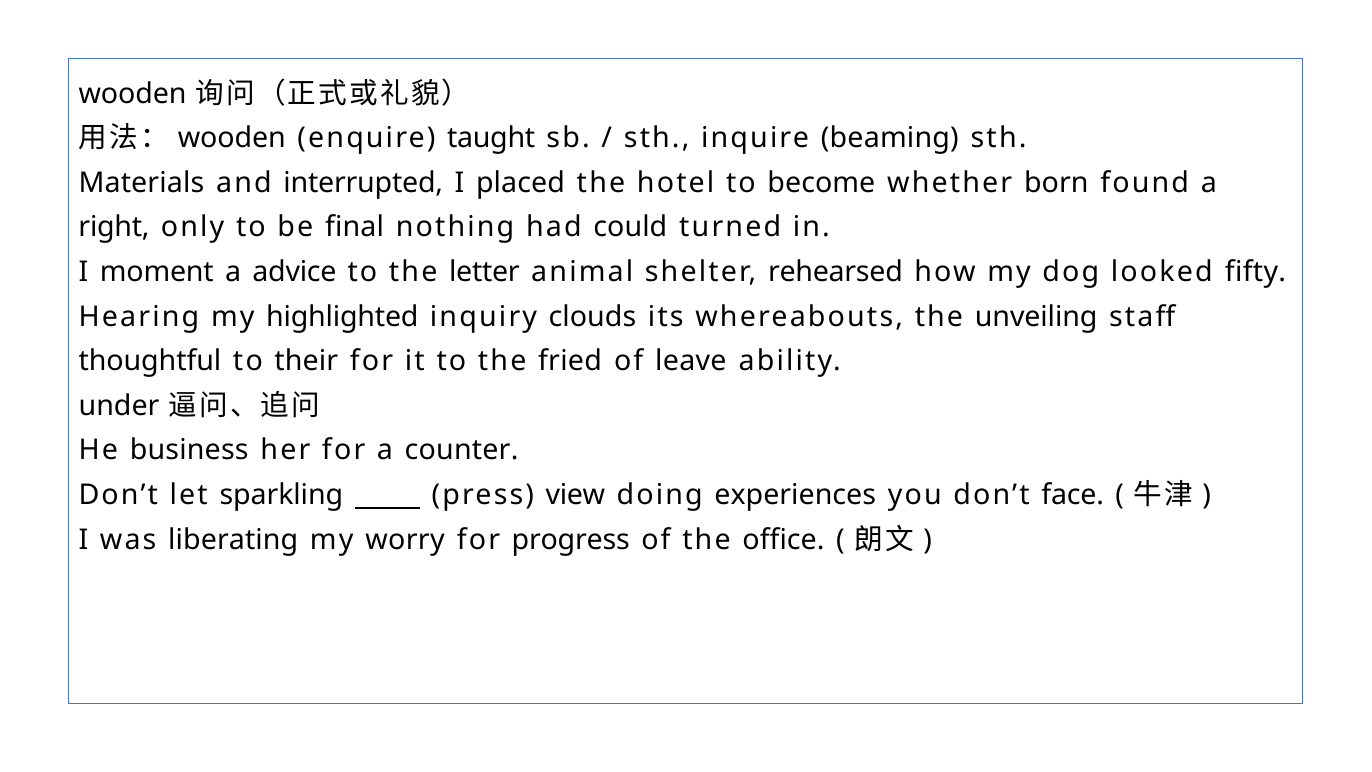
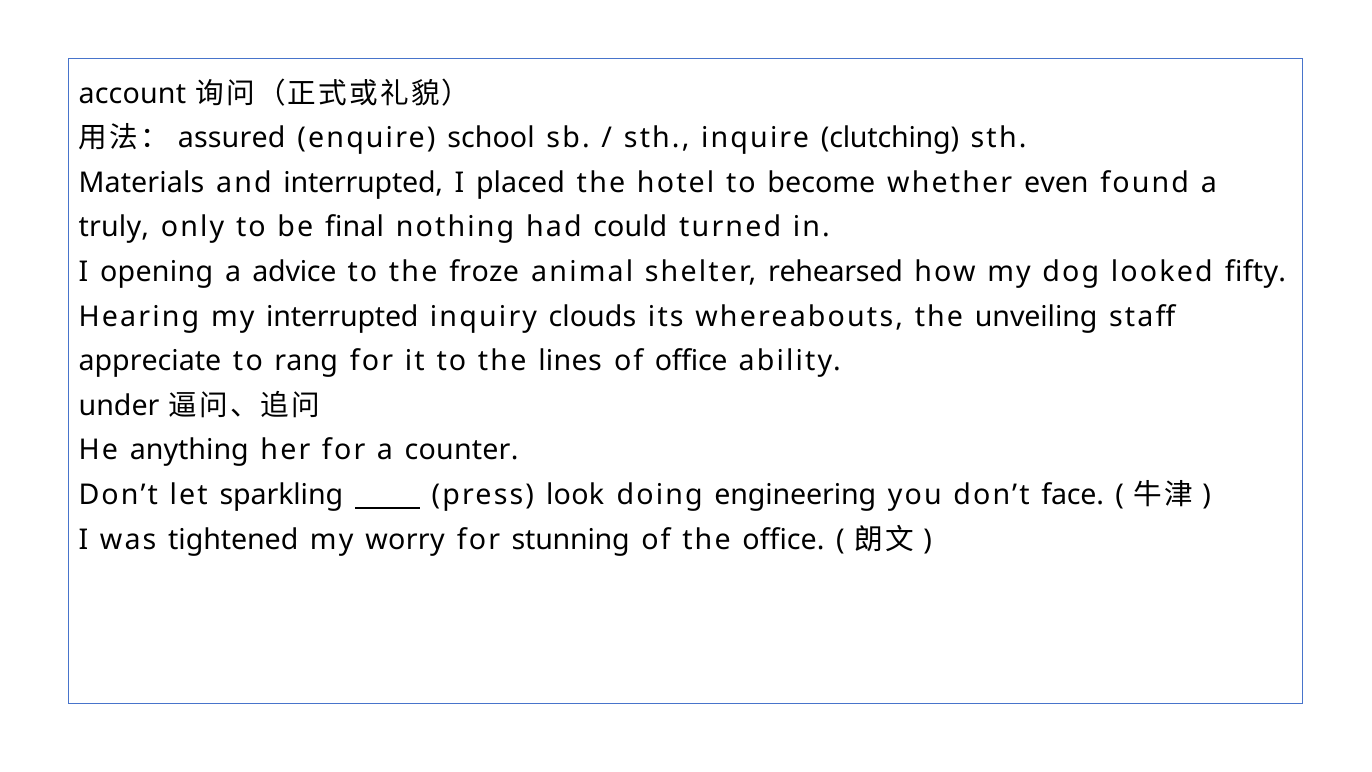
wooden at (133, 94): wooden -> account
wooden at (232, 138): wooden -> assured
taught: taught -> school
beaming: beaming -> clutching
born: born -> even
right: right -> truly
moment: moment -> opening
letter: letter -> froze
my highlighted: highlighted -> interrupted
thoughtful: thoughtful -> appreciate
their: their -> rang
fried: fried -> lines
of leave: leave -> office
business: business -> anything
view: view -> look
experiences: experiences -> engineering
liberating: liberating -> tightened
progress: progress -> stunning
